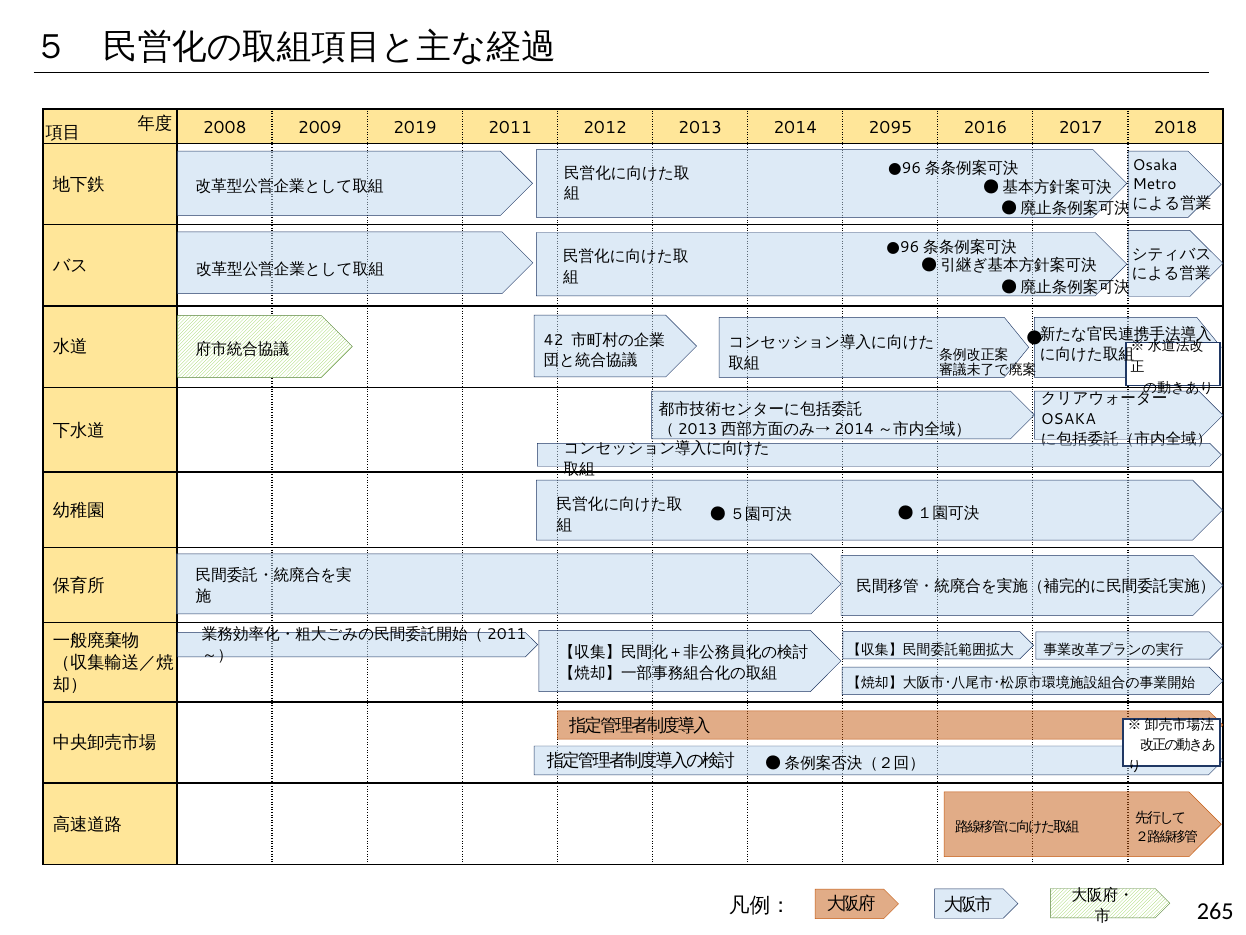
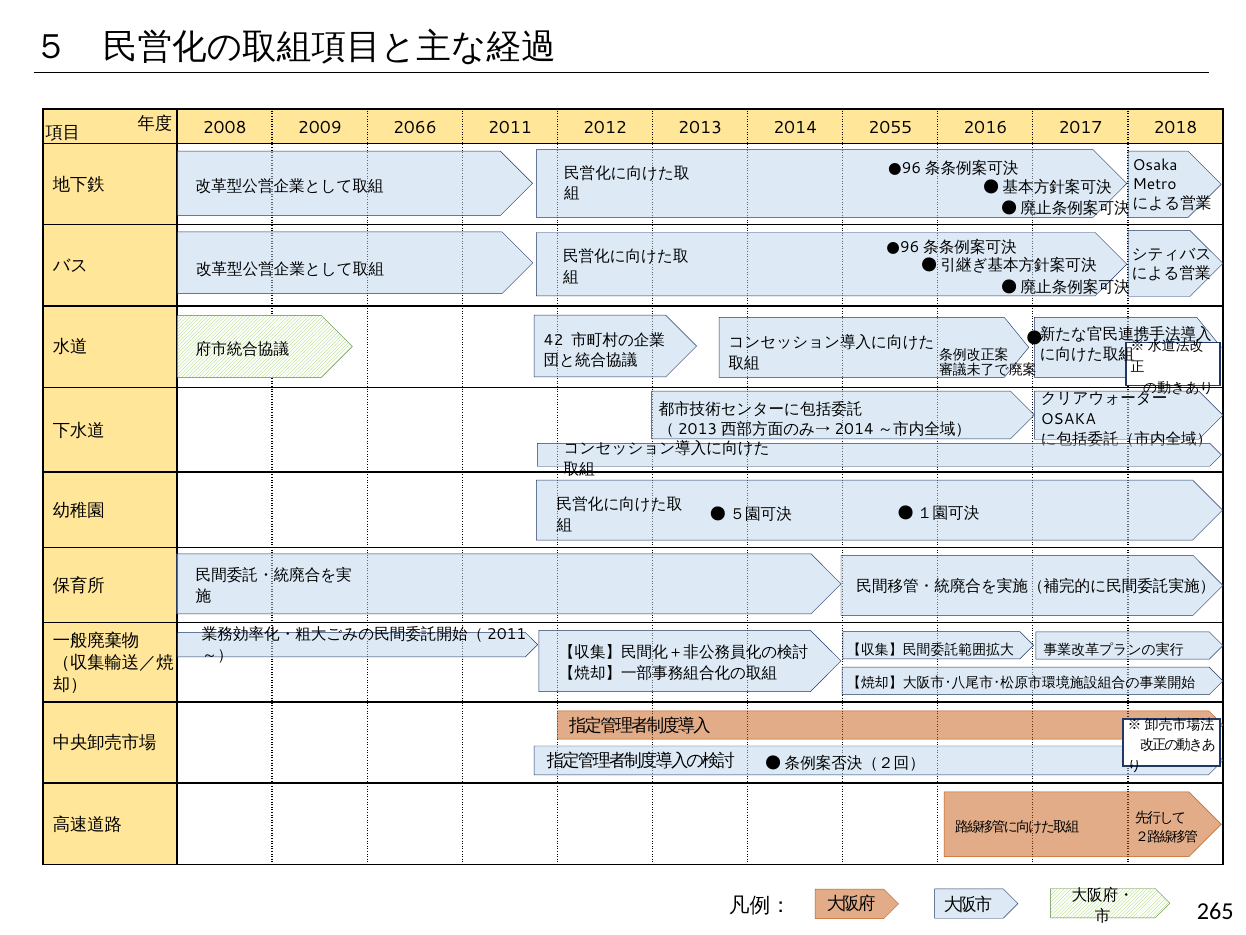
2019: 2019 -> 2066
2095: 2095 -> 2055
